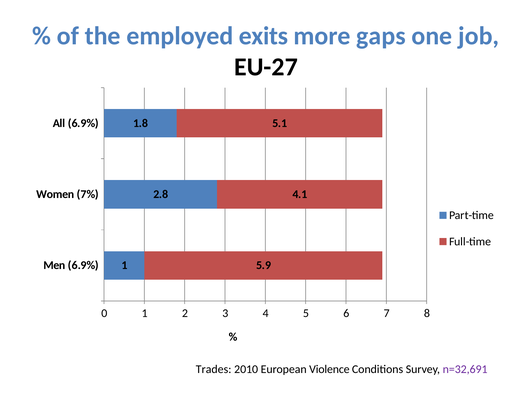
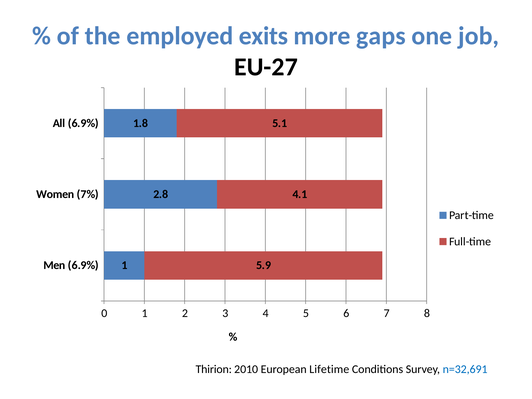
Trades: Trades -> Thirion
Violence: Violence -> Lifetime
n=32,691 colour: purple -> blue
